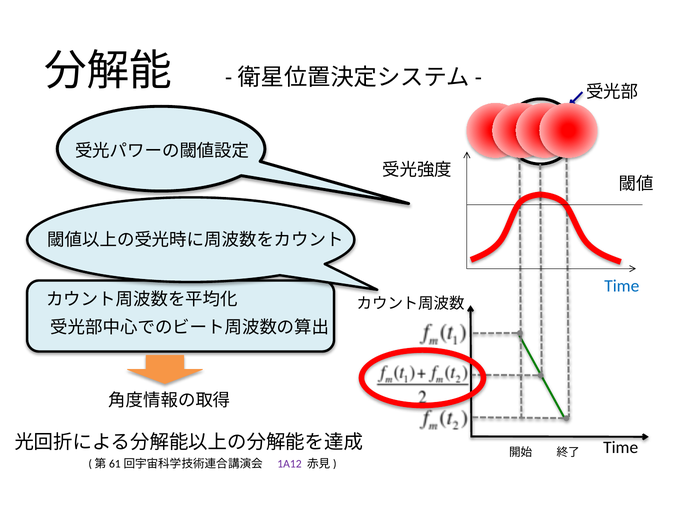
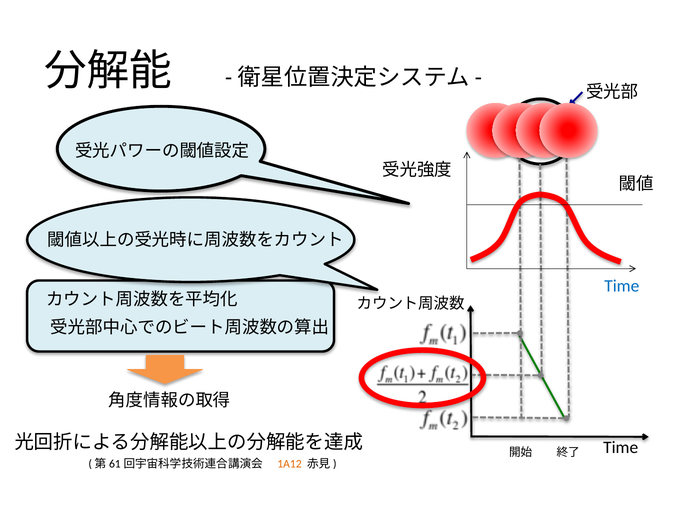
1A12 colour: purple -> orange
